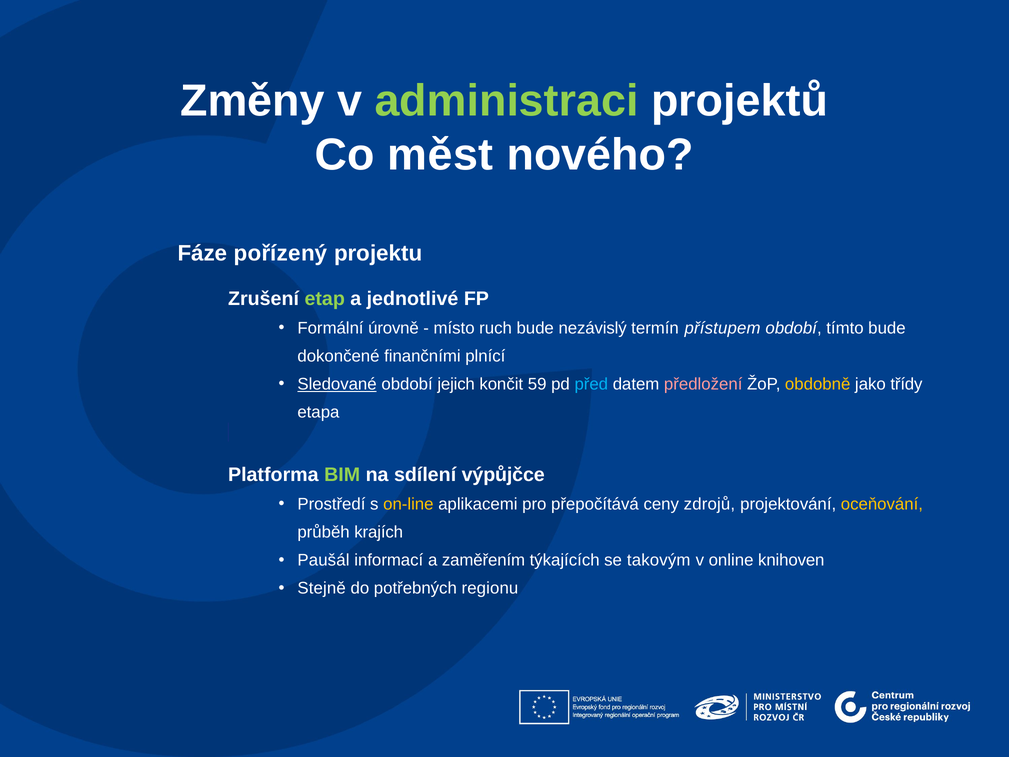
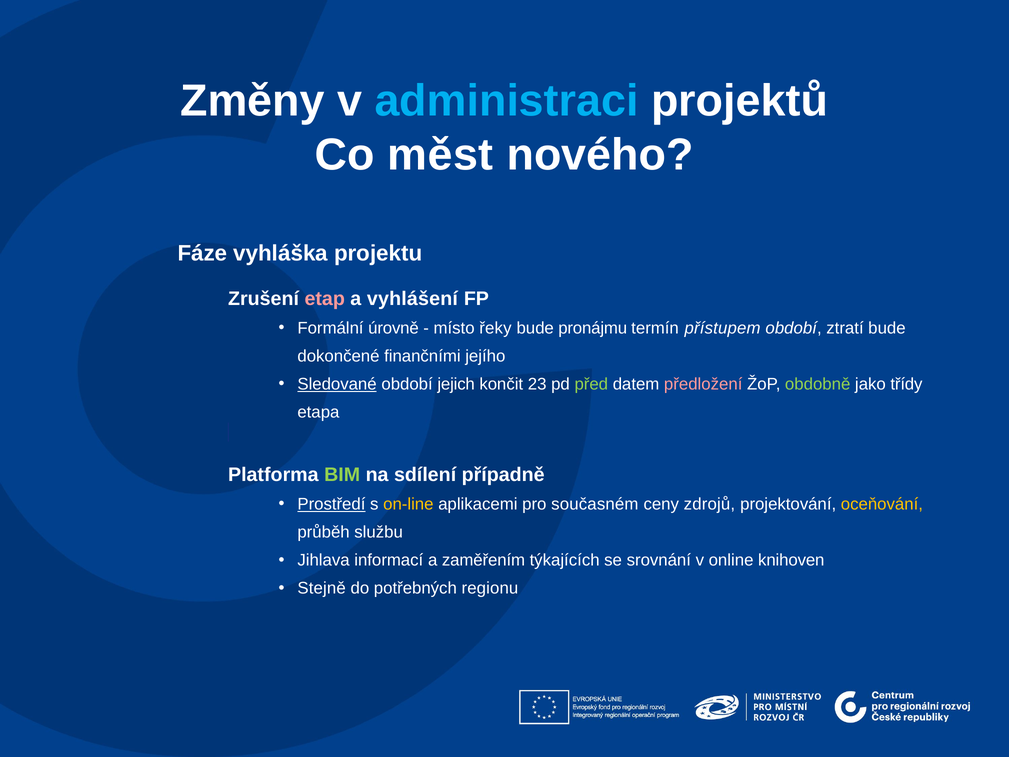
administraci colour: light green -> light blue
pořízený: pořízený -> vyhláška
etap colour: light green -> pink
jednotlivé: jednotlivé -> vyhlášení
ruch: ruch -> řeky
nezávislý: nezávislý -> pronájmu
tímto: tímto -> ztratí
plnící: plnící -> jejího
59: 59 -> 23
před colour: light blue -> light green
obdobně colour: yellow -> light green
výpůjčce: výpůjčce -> případně
Prostředí underline: none -> present
přepočítává: přepočítává -> současném
krajích: krajích -> službu
Paušál: Paušál -> Jihlava
takovým: takovým -> srovnání
